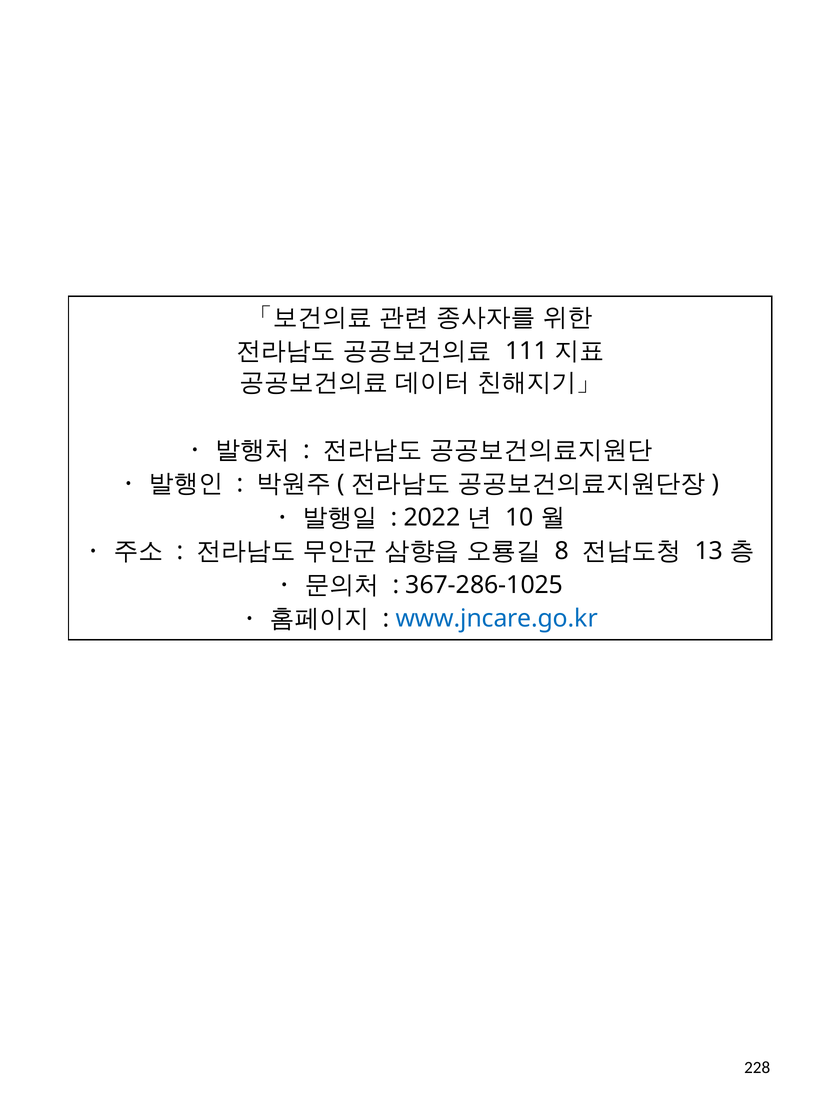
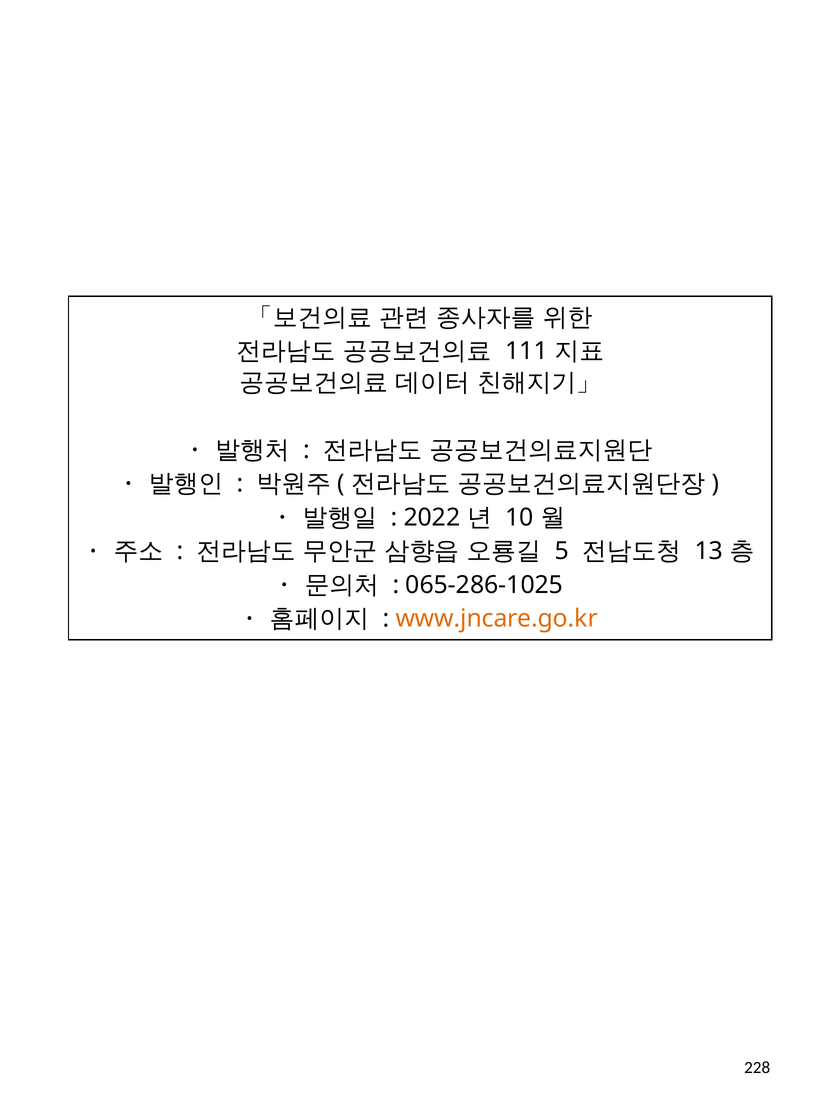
8: 8 -> 5
367-286-1025: 367-286-1025 -> 065-286-1025
www.jncare.go.kr colour: blue -> orange
